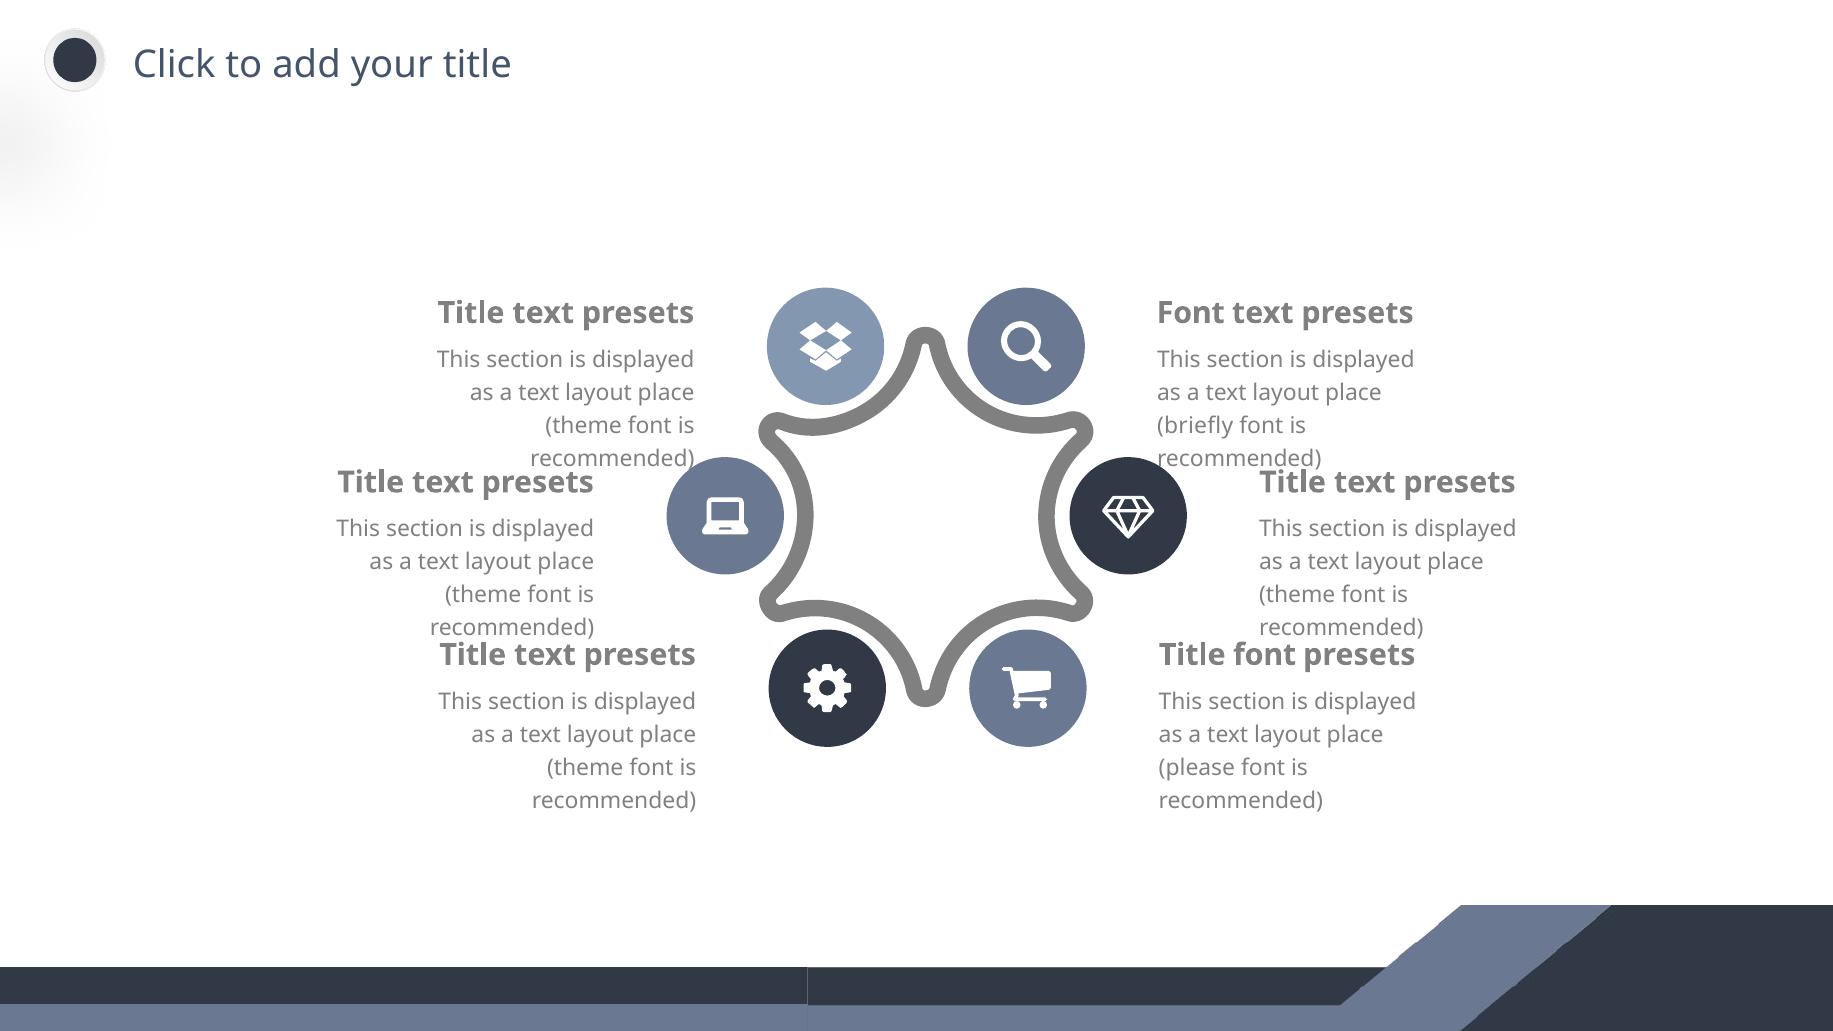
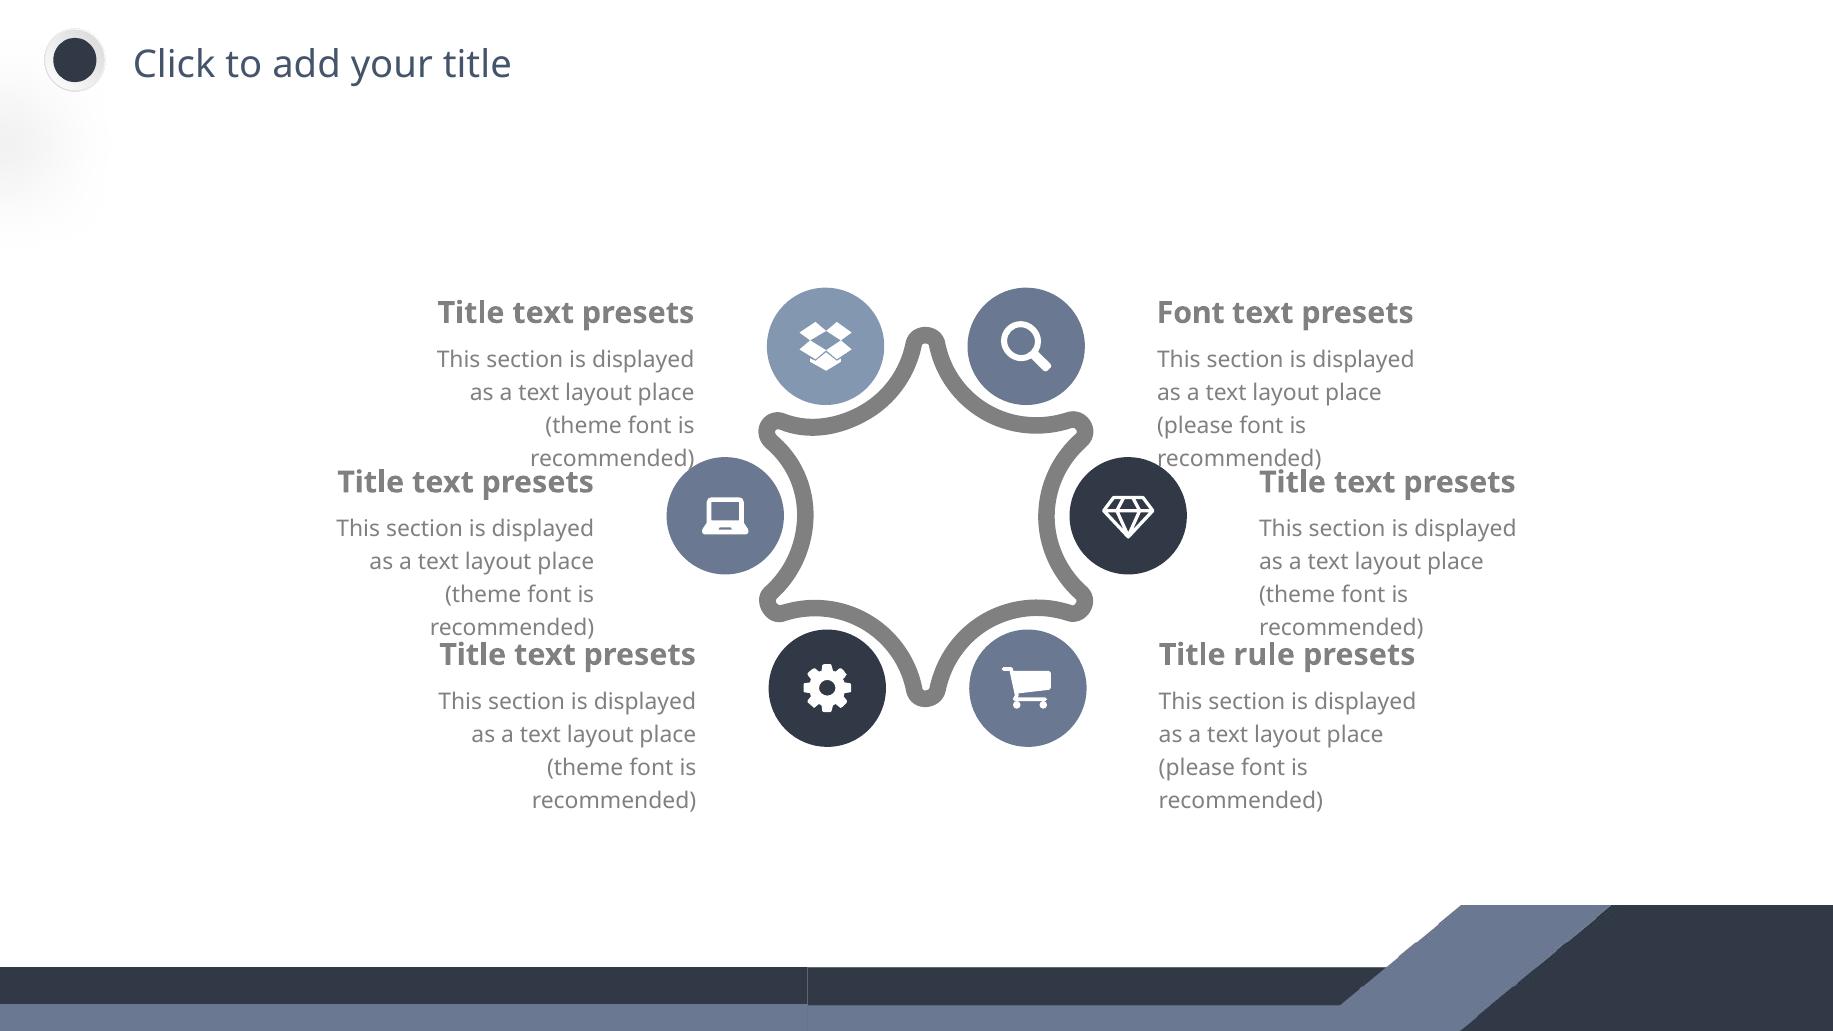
briefly at (1195, 426): briefly -> please
font at (1265, 655): font -> rule
